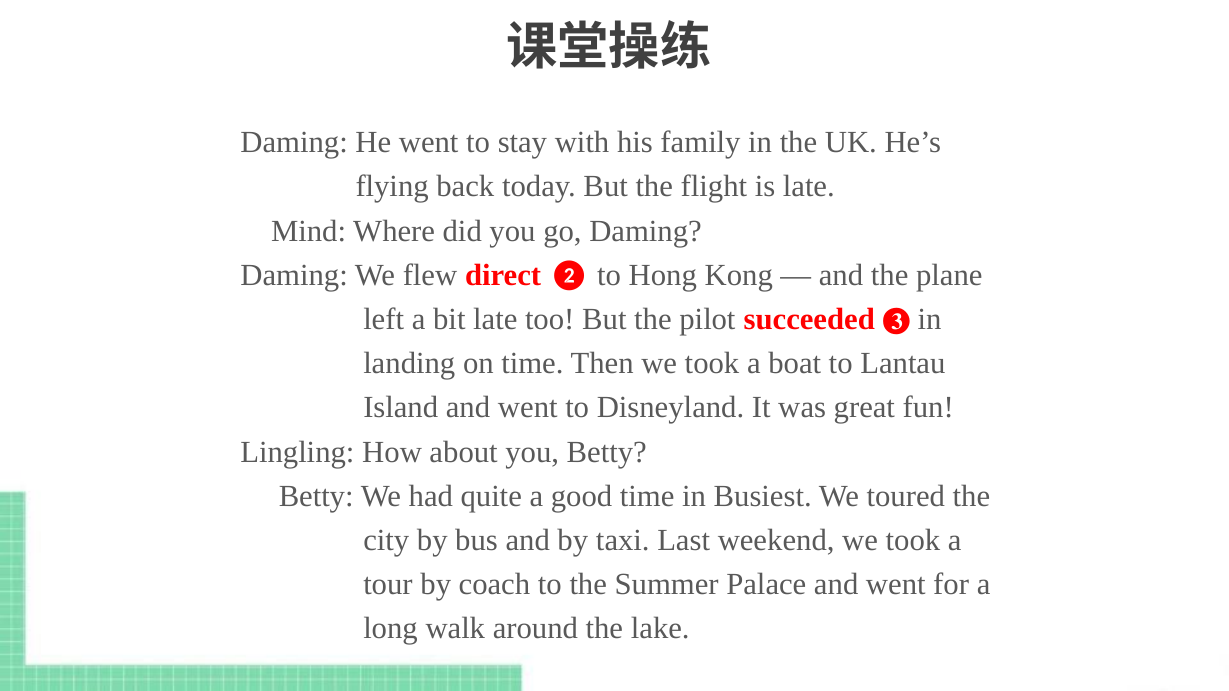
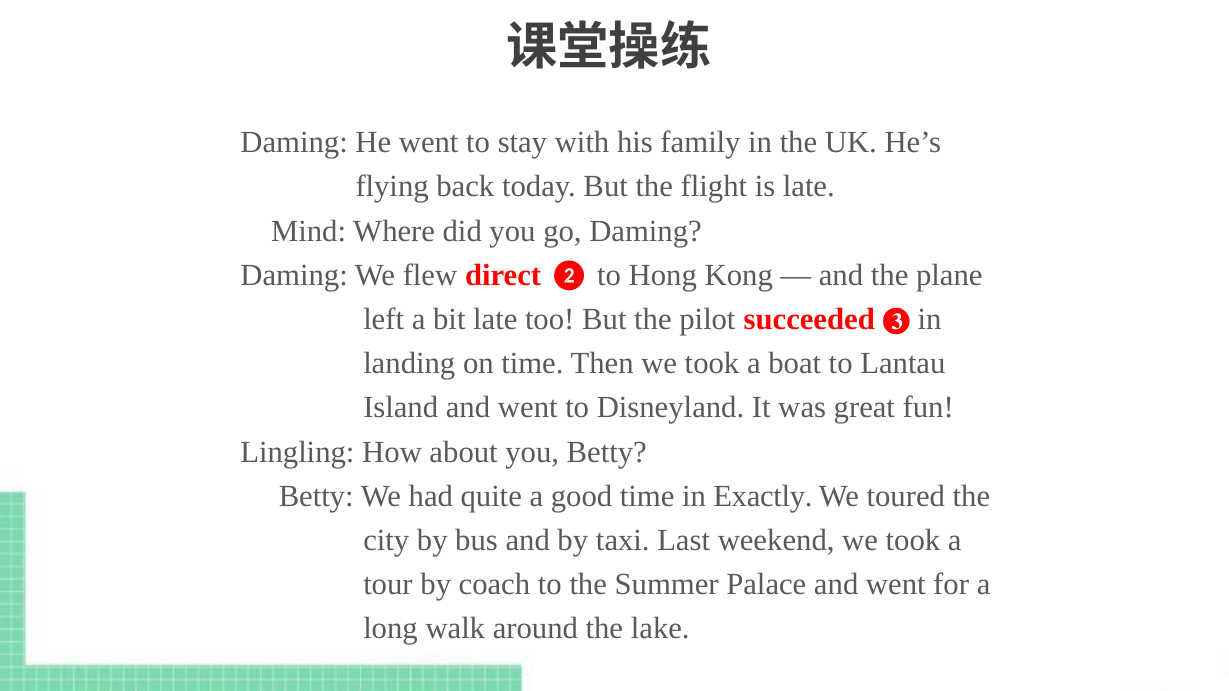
Busiest: Busiest -> Exactly
